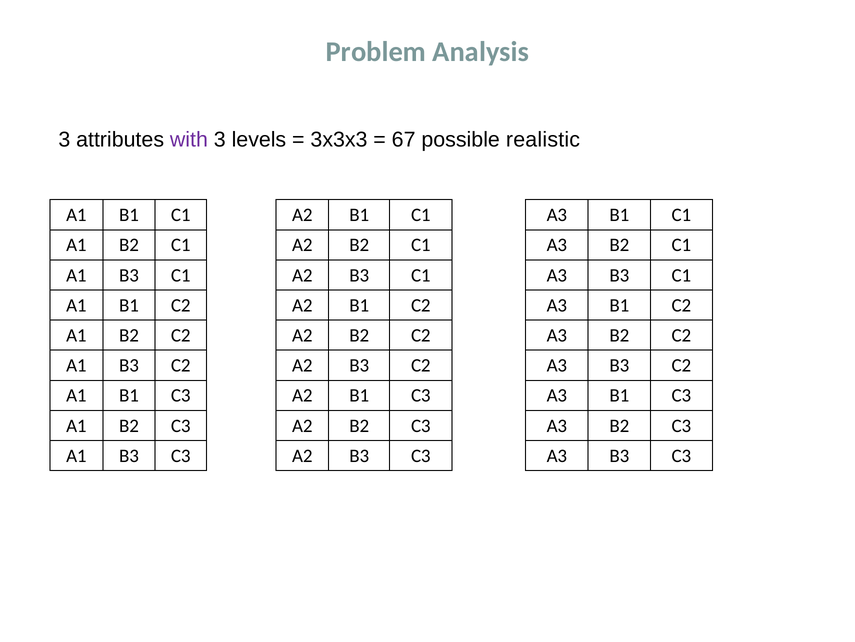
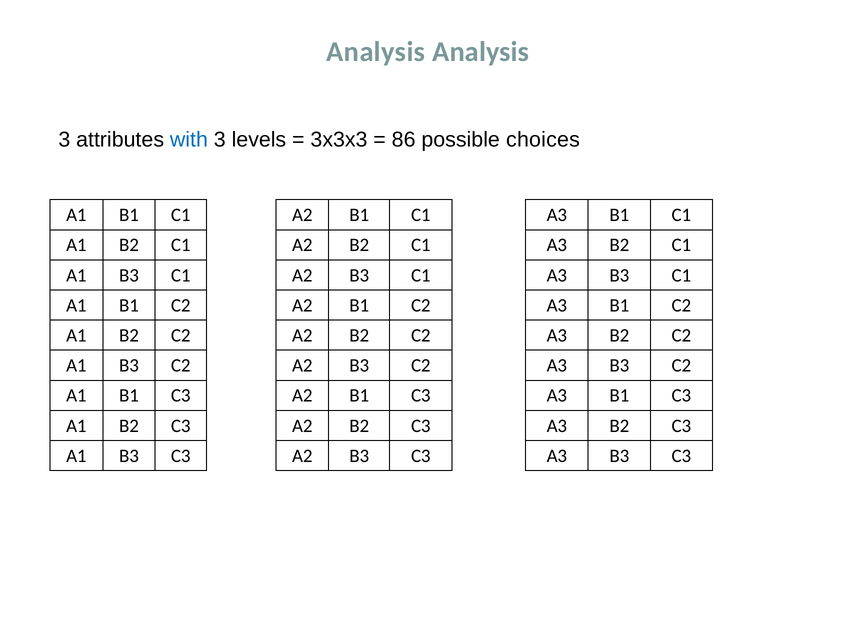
Problem at (376, 52): Problem -> Analysis
with colour: purple -> blue
67: 67 -> 86
realistic: realistic -> choices
